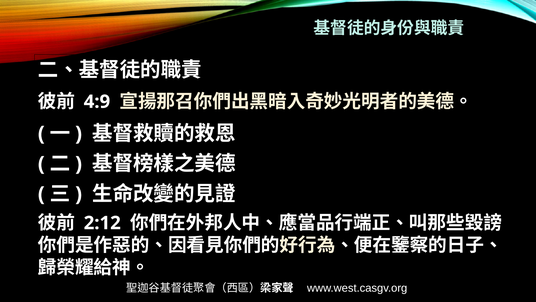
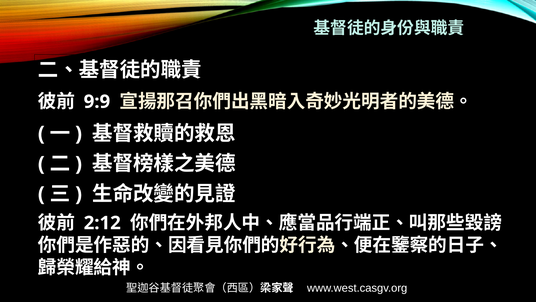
4:9: 4:9 -> 9:9
